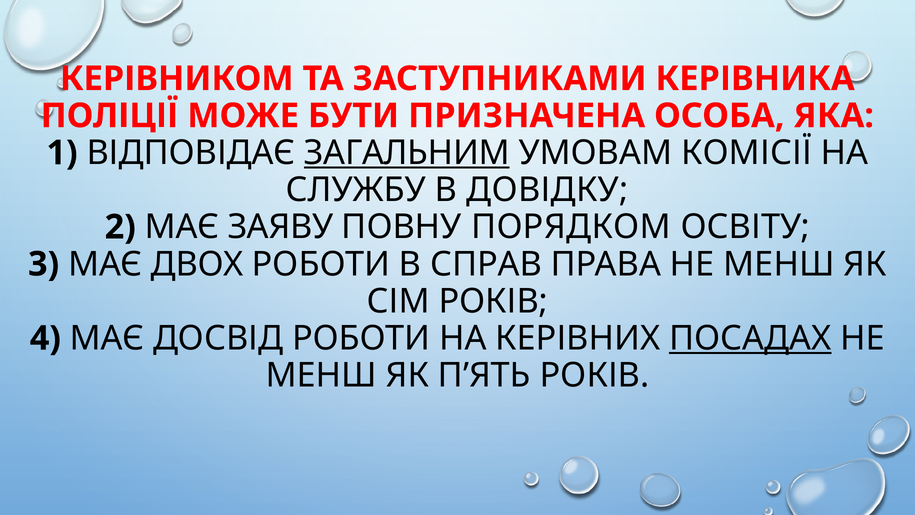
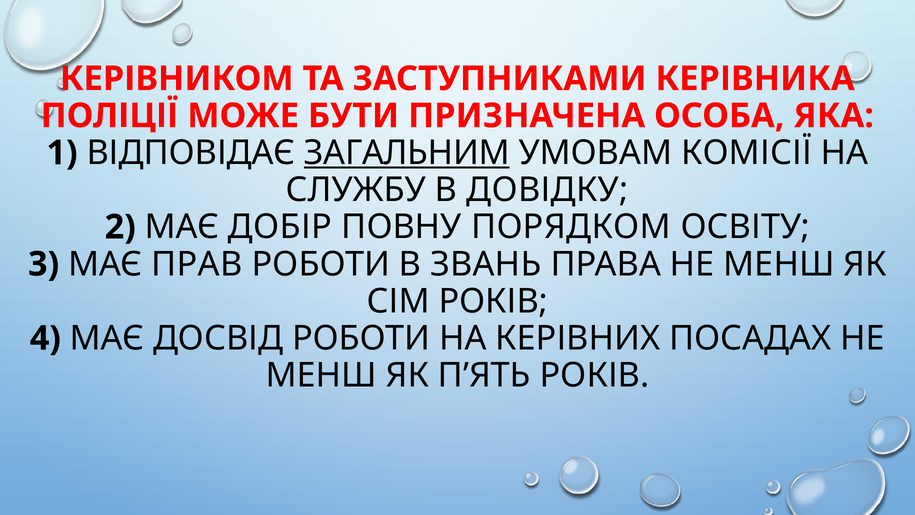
ЗАЯВУ: ЗАЯВУ -> ДОБІР
ДВОХ: ДВОХ -> ПРАВ
СПРАВ: СПРАВ -> ЗВАНЬ
ПОСАДАХ underline: present -> none
